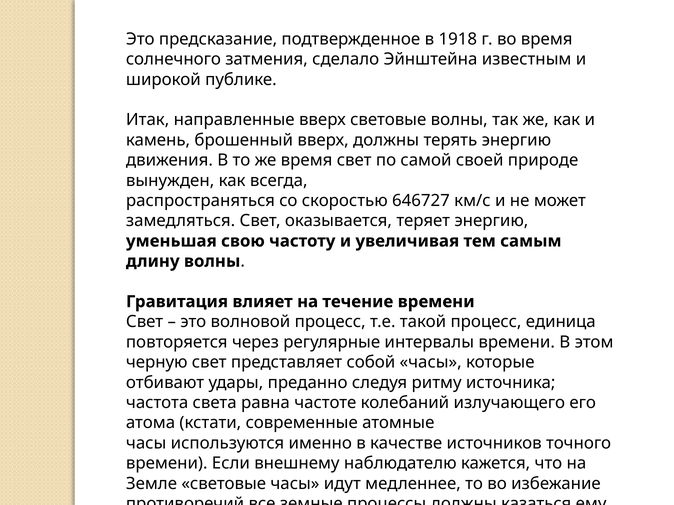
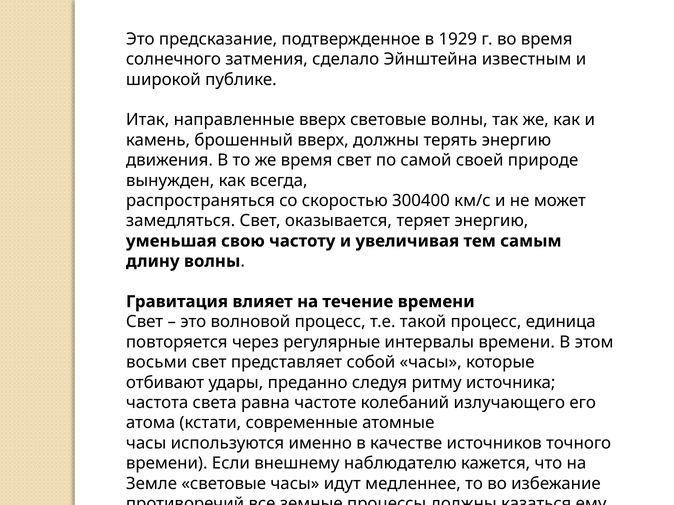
1918: 1918 -> 1929
646727: 646727 -> 300400
черную: черную -> восьми
